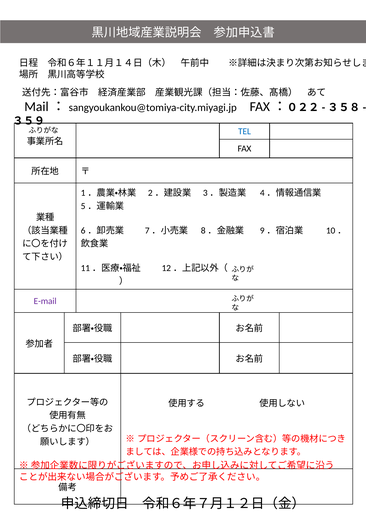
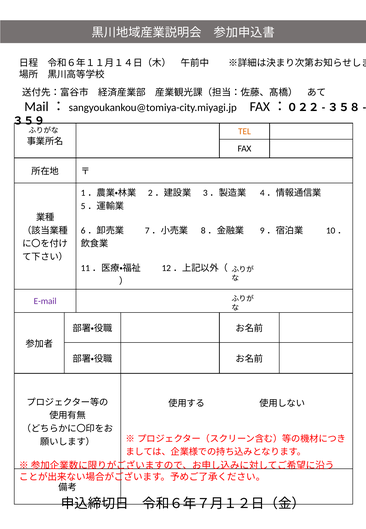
TEL colour: blue -> orange
